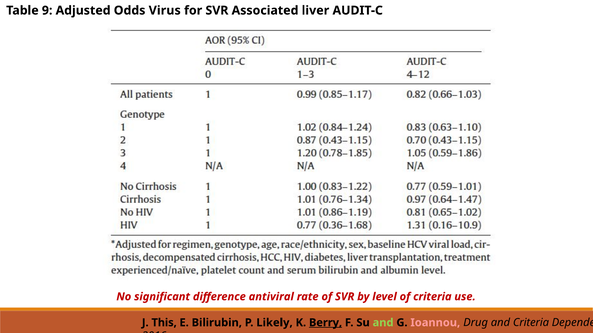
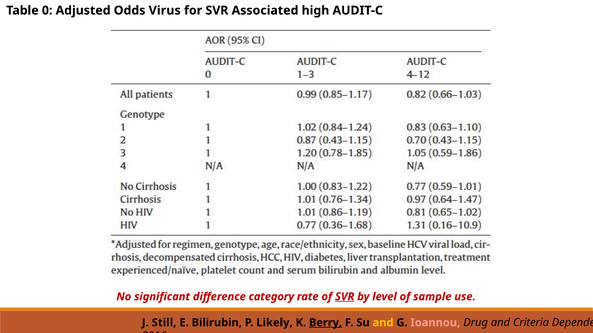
9: 9 -> 0
liver: liver -> high
antiviral: antiviral -> category
SVR at (345, 297) underline: none -> present
of criteria: criteria -> sample
This: This -> Still
and at (383, 323) colour: light green -> yellow
